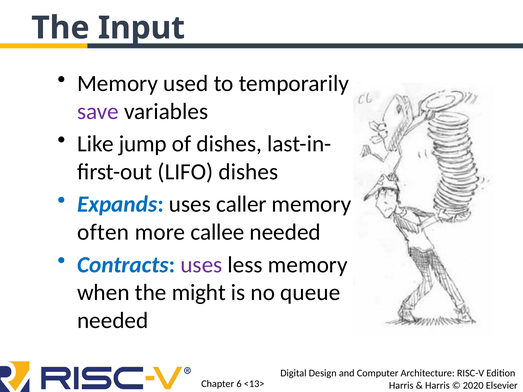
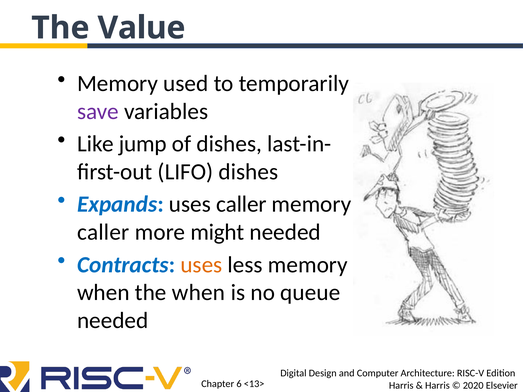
Input: Input -> Value
often at (103, 232): often -> caller
callee: callee -> might
uses at (201, 265) colour: purple -> orange
the might: might -> when
